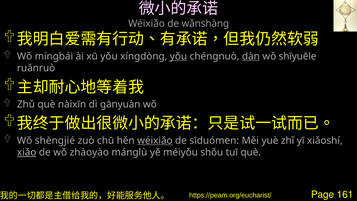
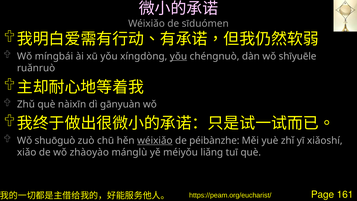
wǎnshàng: wǎnshàng -> sīduómen
dàn underline: present -> none
shèngjié: shèngjié -> shuōguò
sīduómen: sīduómen -> péibànzhe
xiǎo underline: present -> none
shǒu: shǒu -> liǎng
